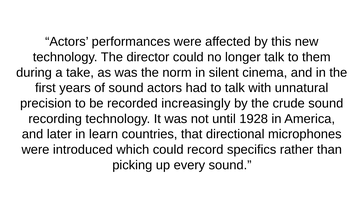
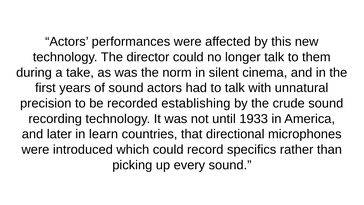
increasingly: increasingly -> establishing
1928: 1928 -> 1933
